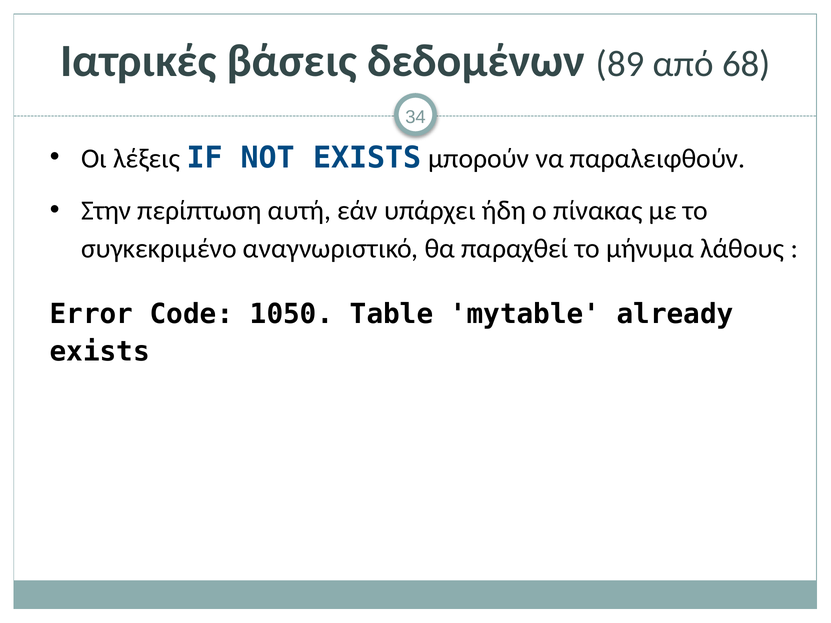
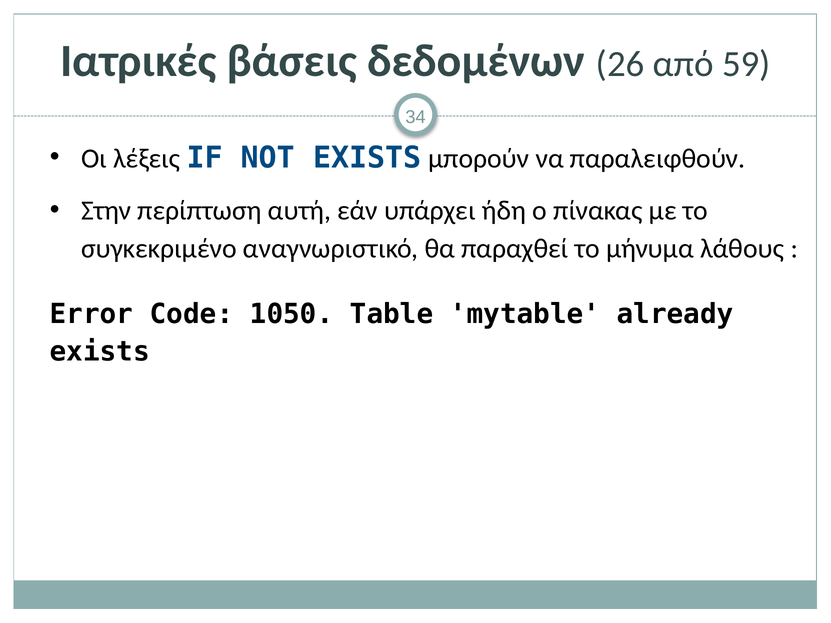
89: 89 -> 26
68: 68 -> 59
